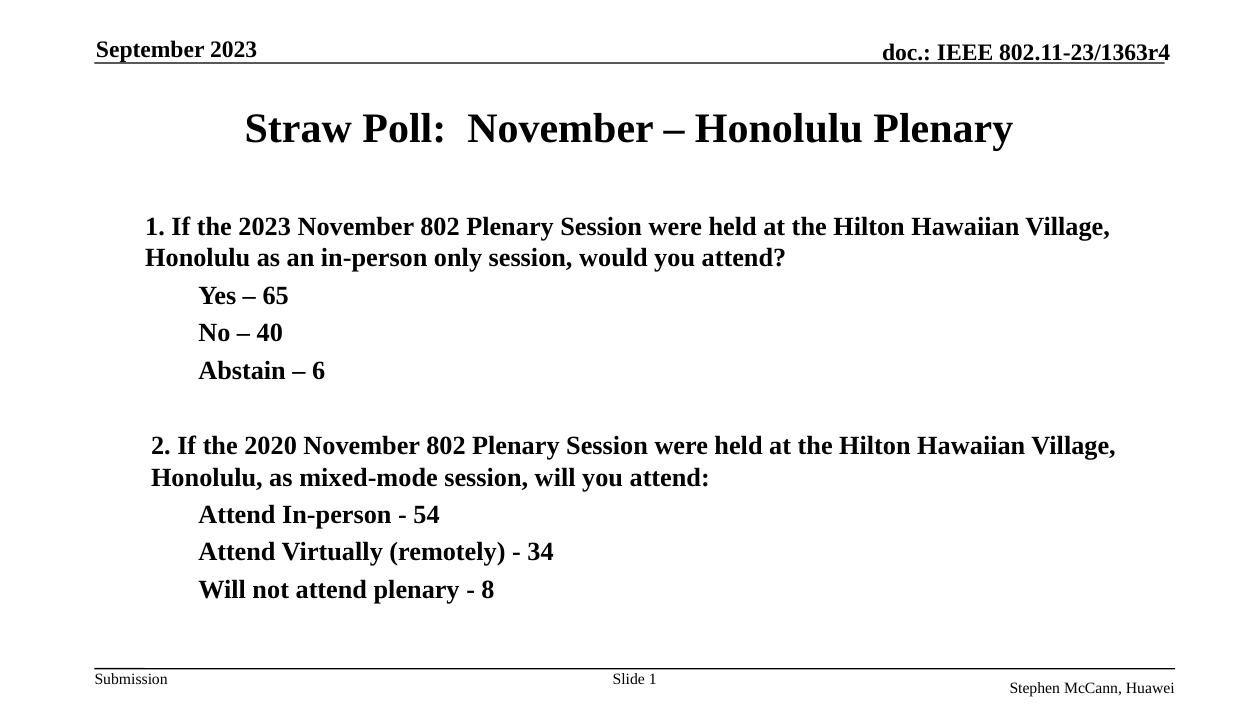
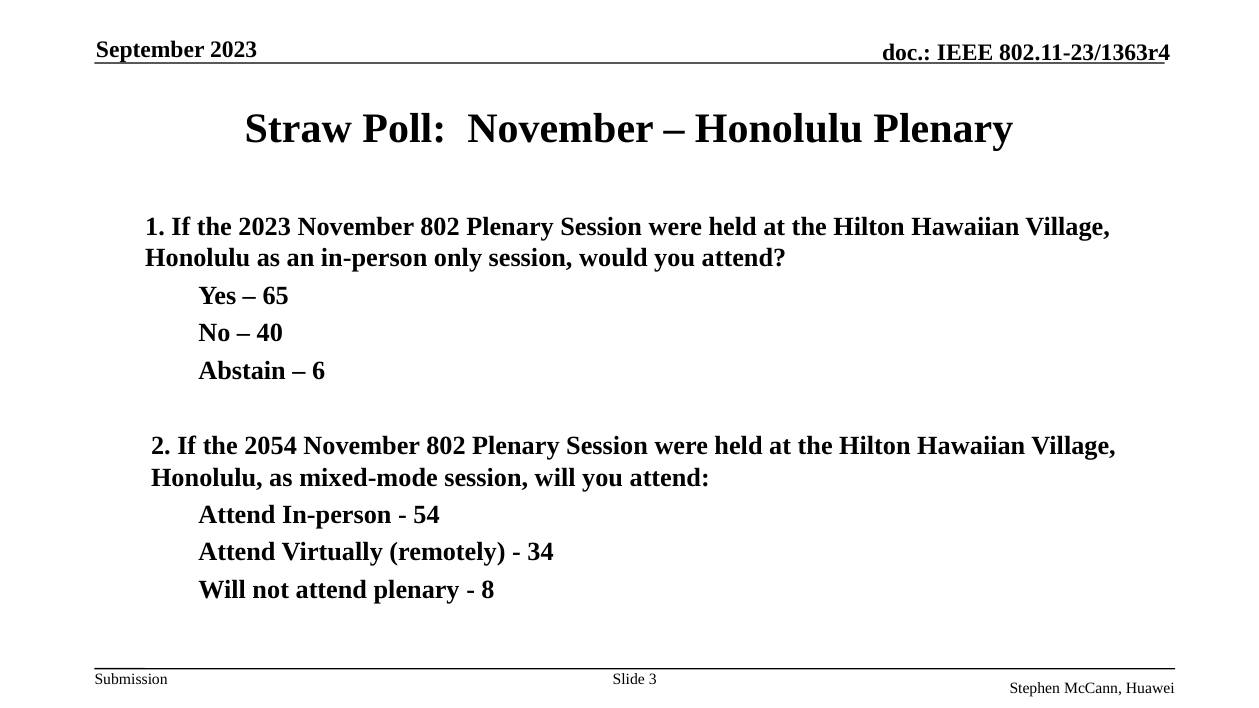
2020: 2020 -> 2054
Slide 1: 1 -> 3
